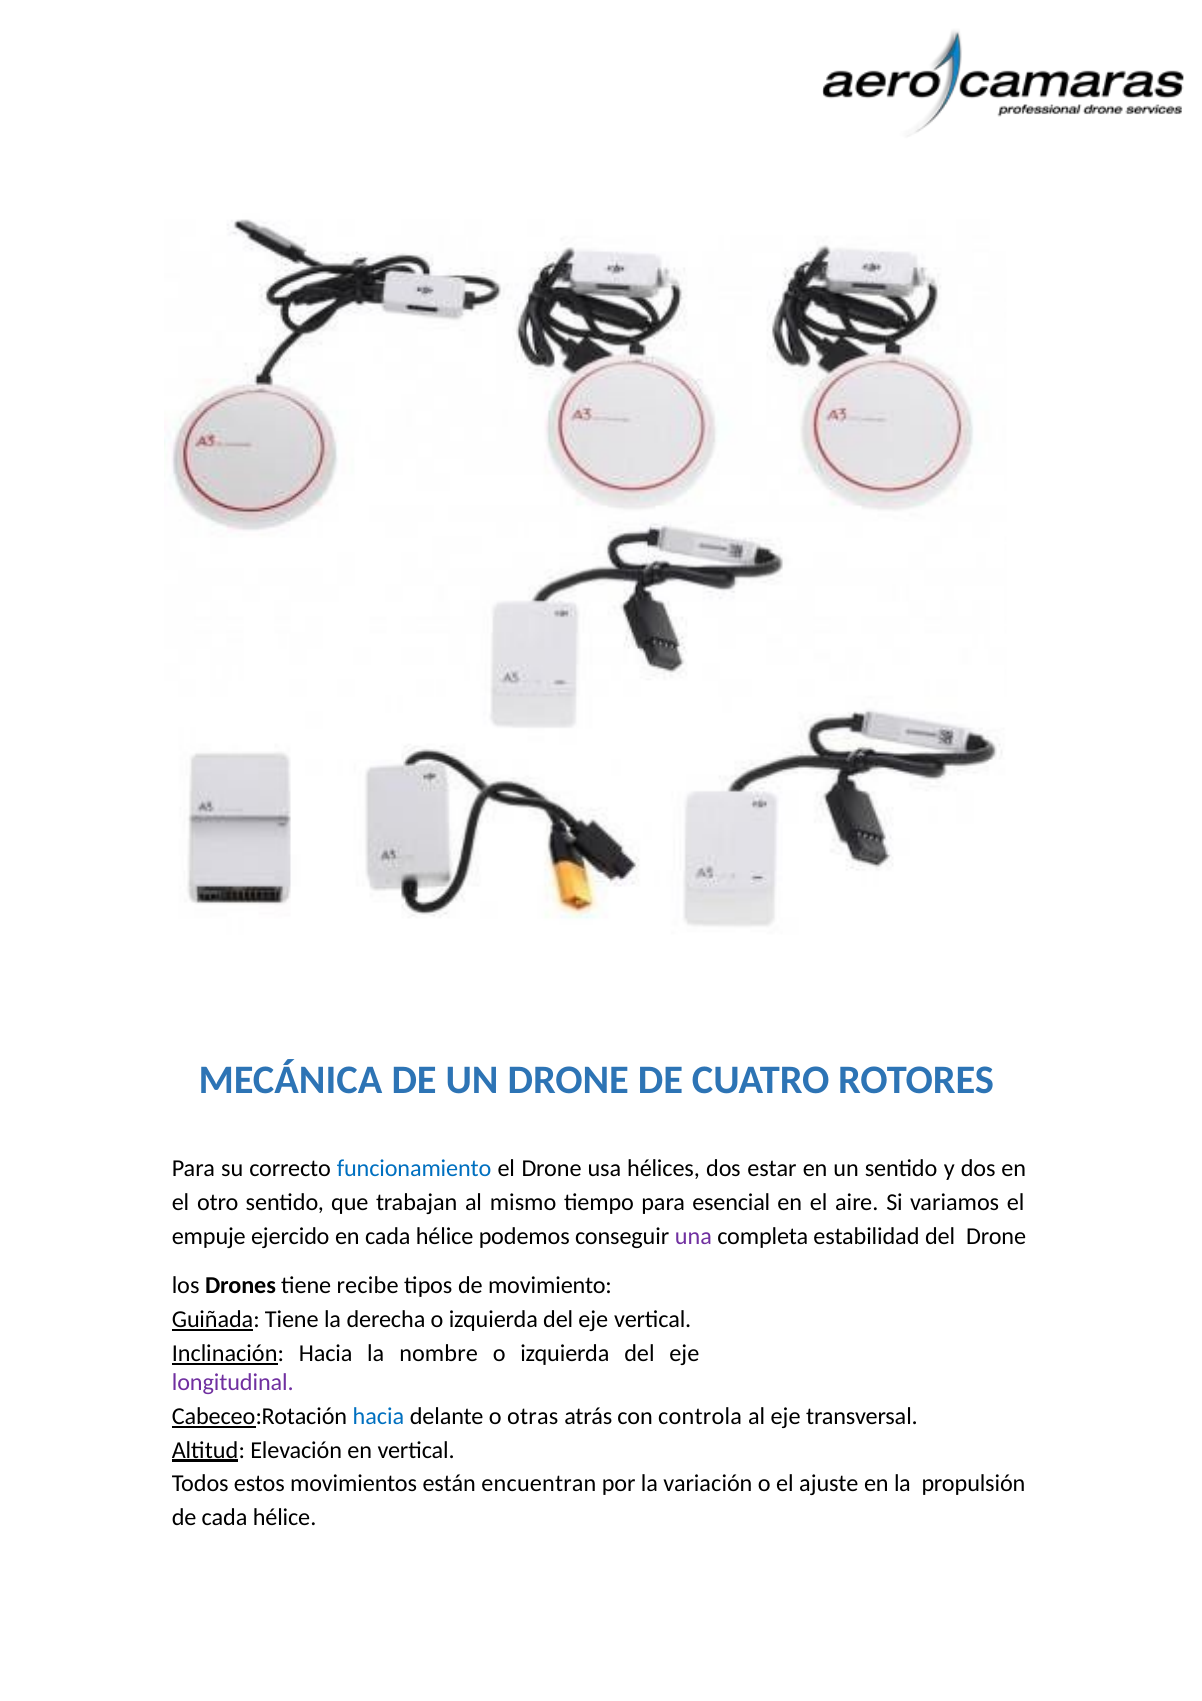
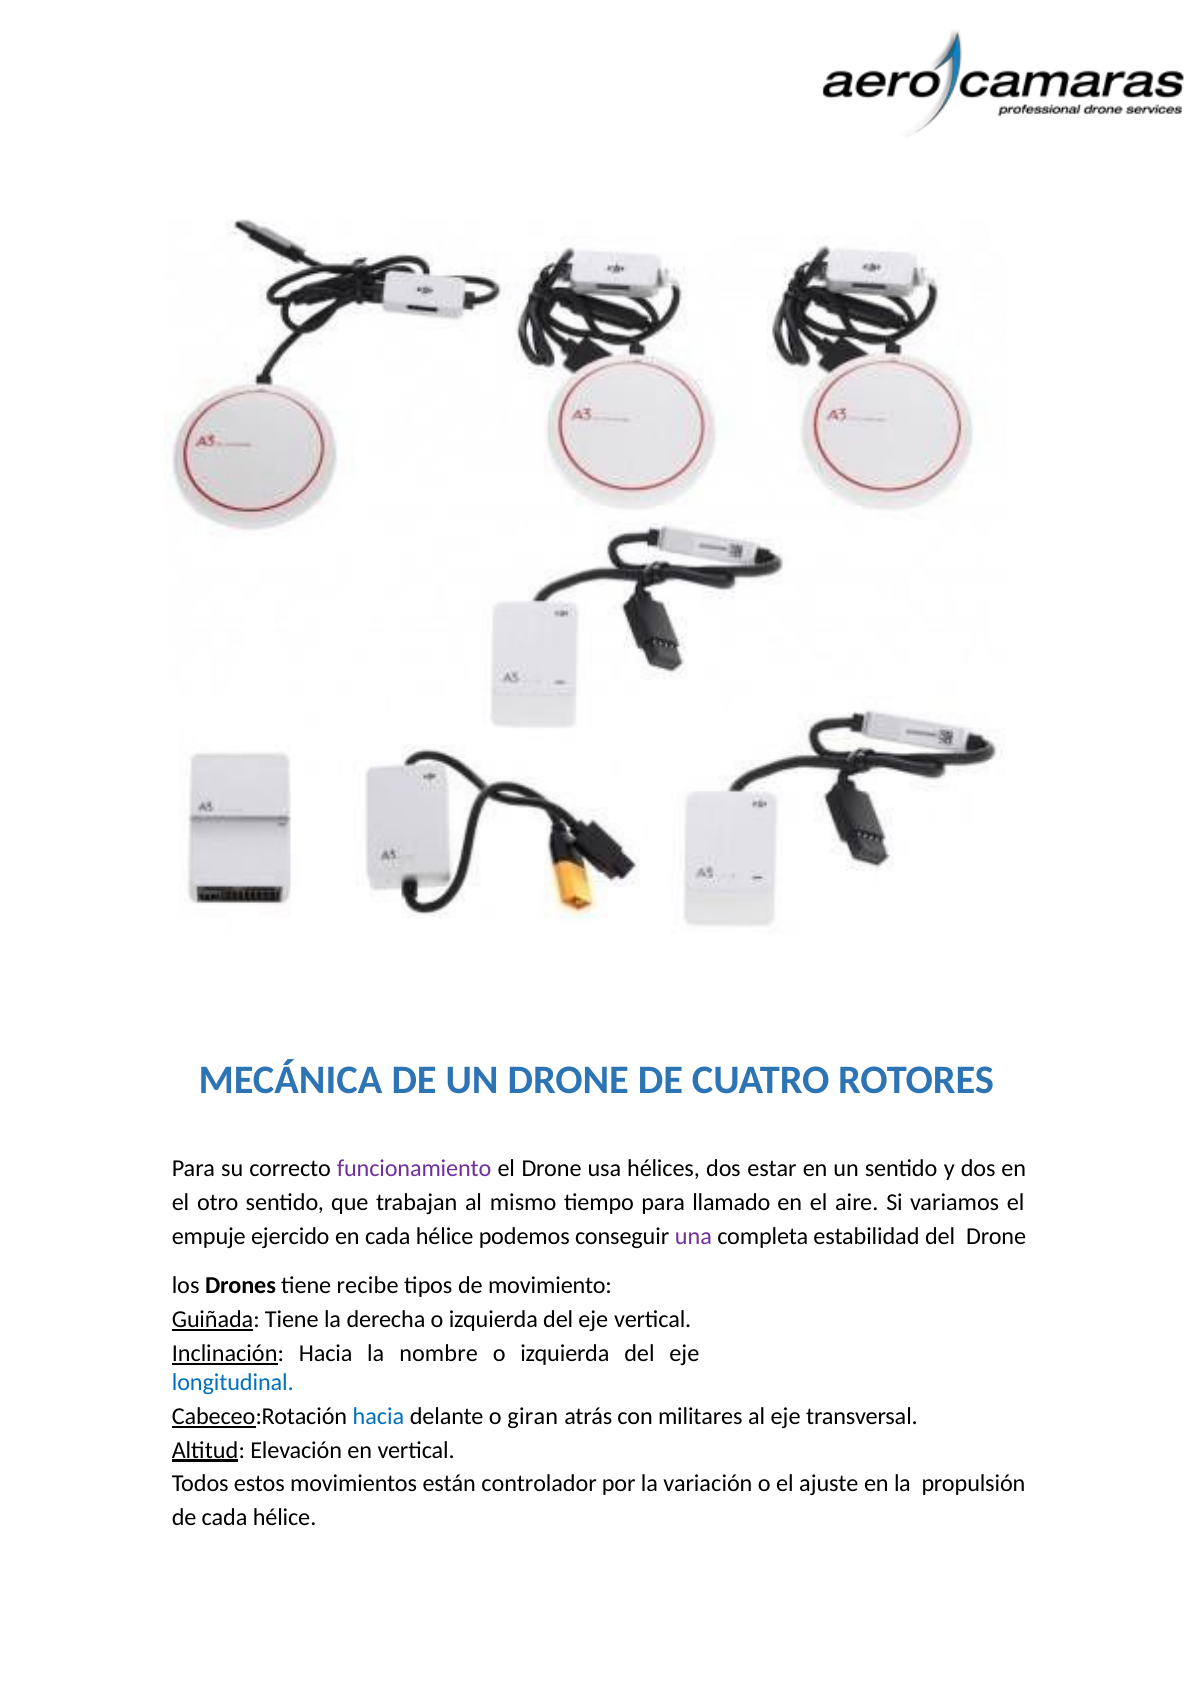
funcionamiento colour: blue -> purple
esencial: esencial -> llamado
longitudinal colour: purple -> blue
otras: otras -> giran
controla: controla -> militares
encuentran: encuentran -> controlador
